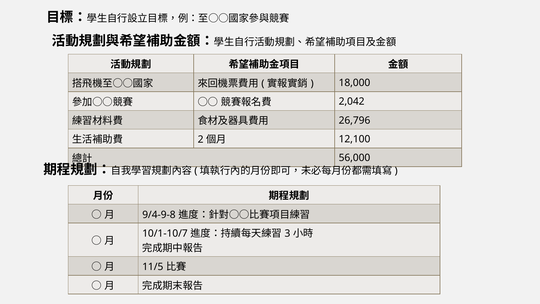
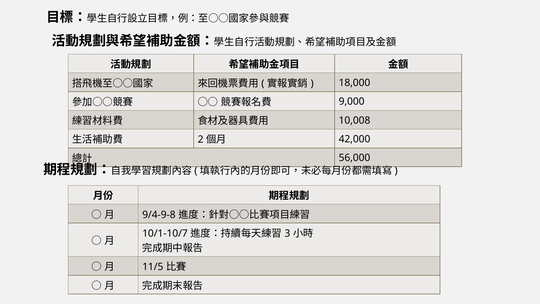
2,042: 2,042 -> 9,000
26,796: 26,796 -> 10,008
12,100: 12,100 -> 42,000
